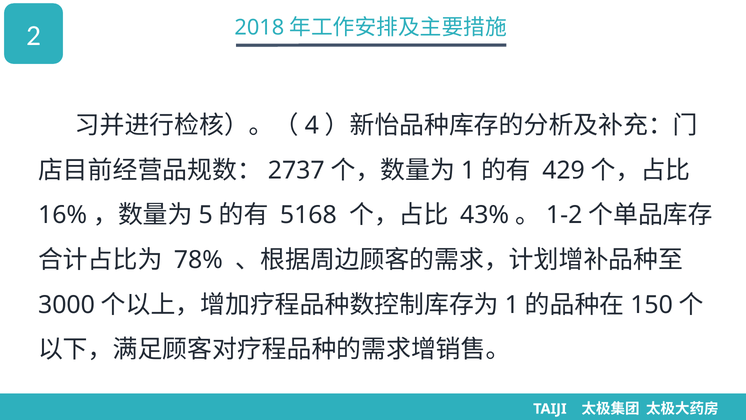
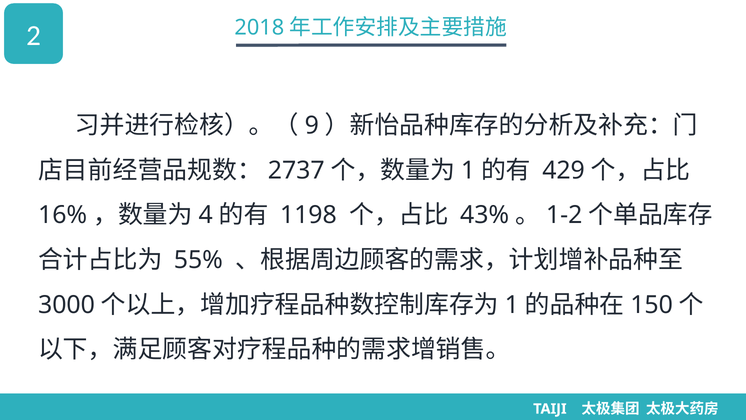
4: 4 -> 9
5: 5 -> 4
5168: 5168 -> 1198
78%: 78% -> 55%
